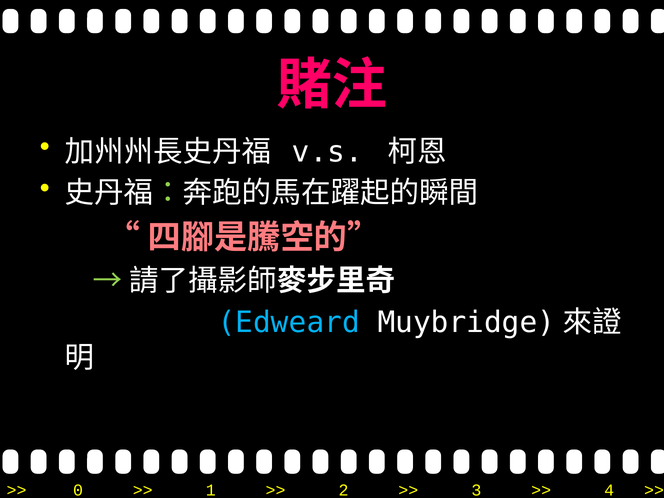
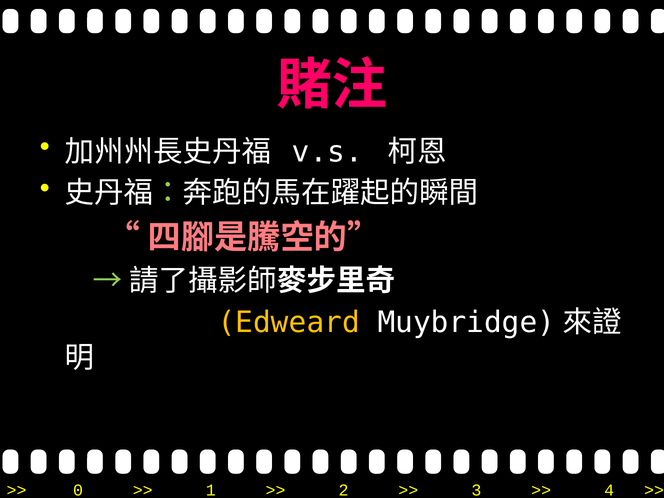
Edweard colour: light blue -> yellow
